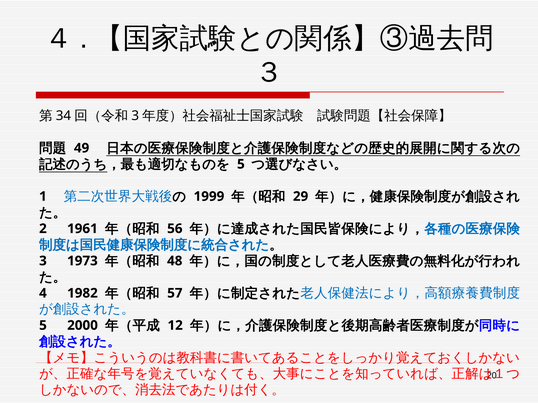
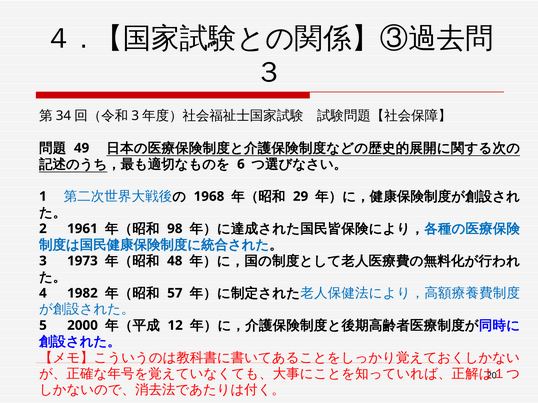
5 at (241, 164): 5 -> 6
1999: 1999 -> 1968
56: 56 -> 98
